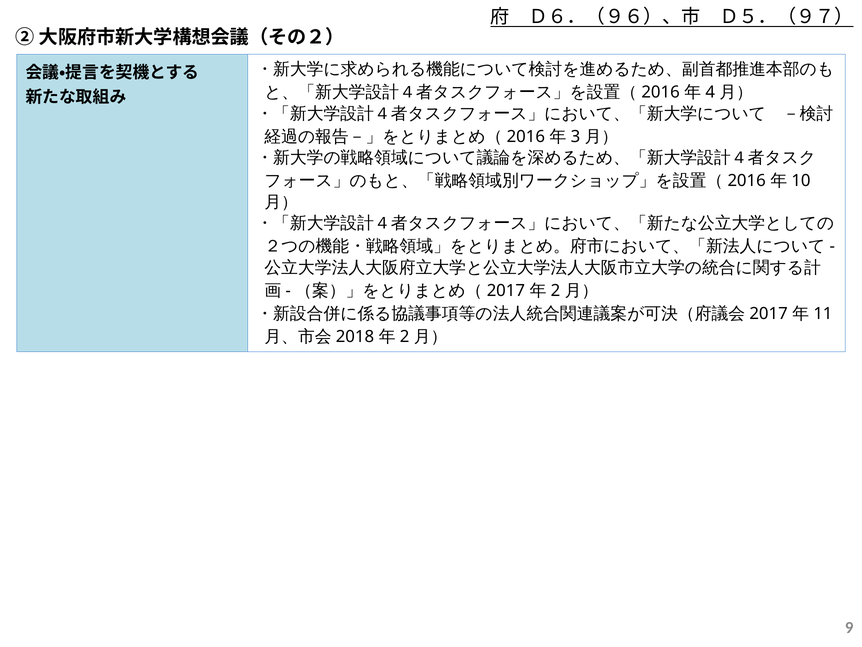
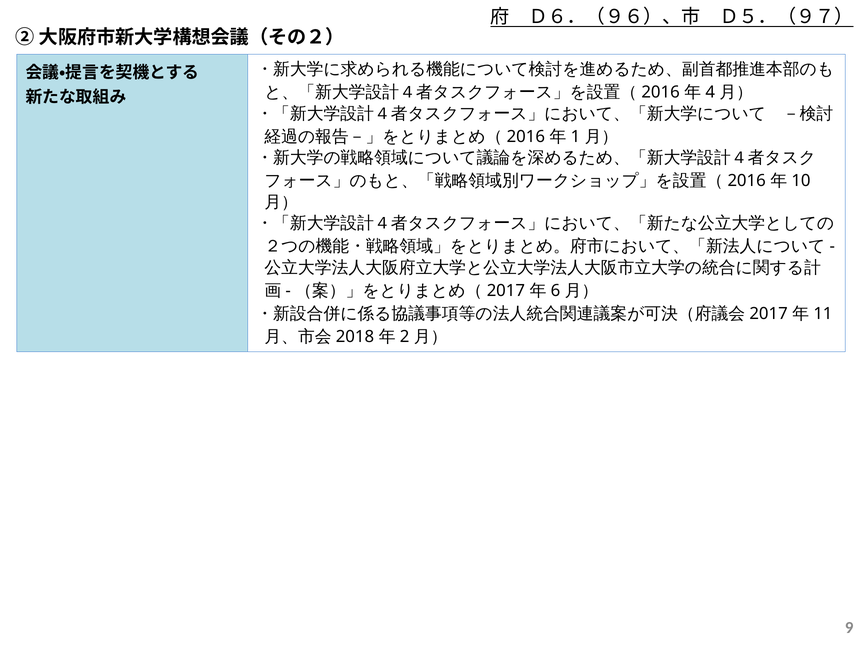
3: 3 -> 1
2 at (555, 290): 2 -> 6
